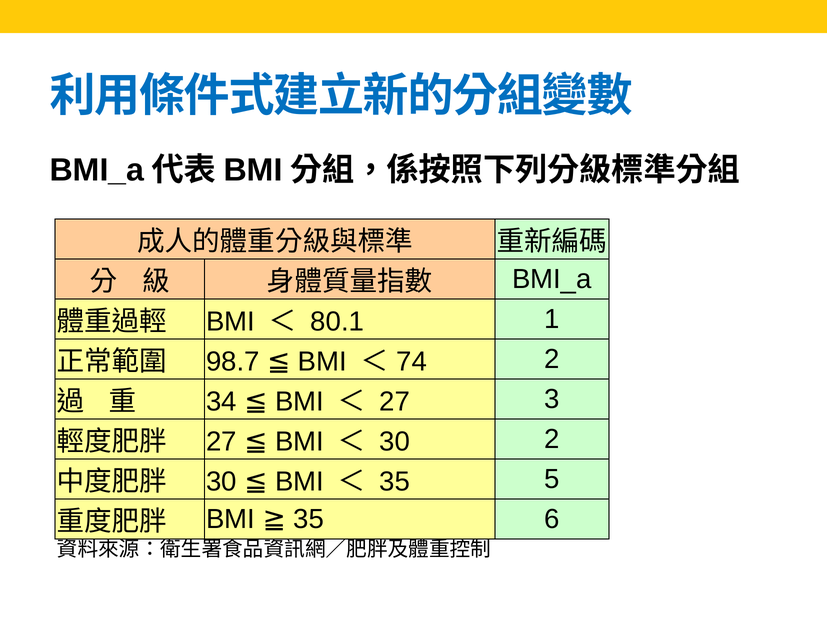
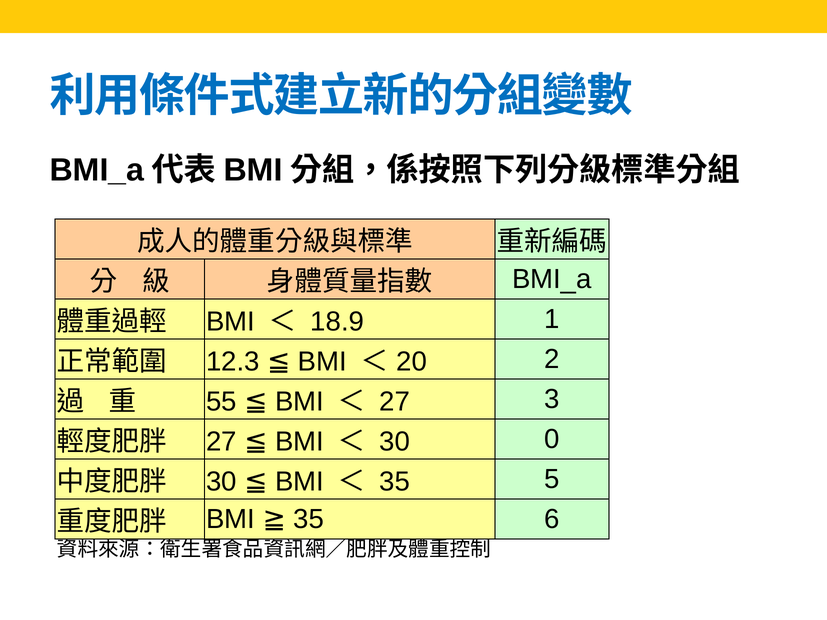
80.1: 80.1 -> 18.9
74: 74 -> 20
98.7: 98.7 -> 12.3
34: 34 -> 55
30 2: 2 -> 0
